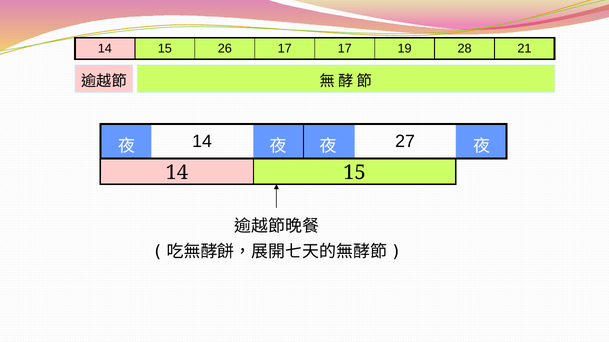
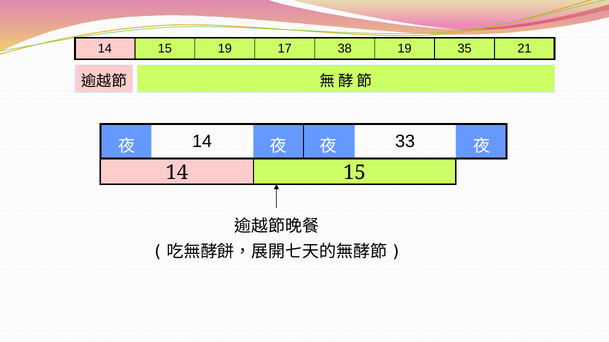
15 26: 26 -> 19
17 17: 17 -> 38
28: 28 -> 35
27: 27 -> 33
